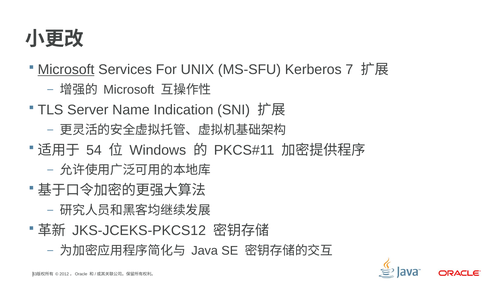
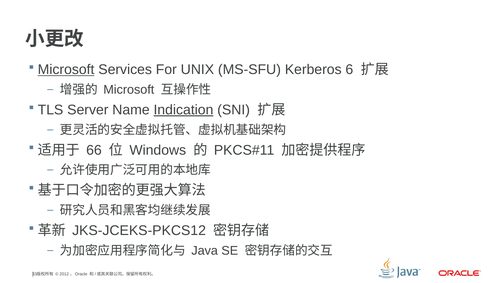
7: 7 -> 6
Indication underline: none -> present
54: 54 -> 66
